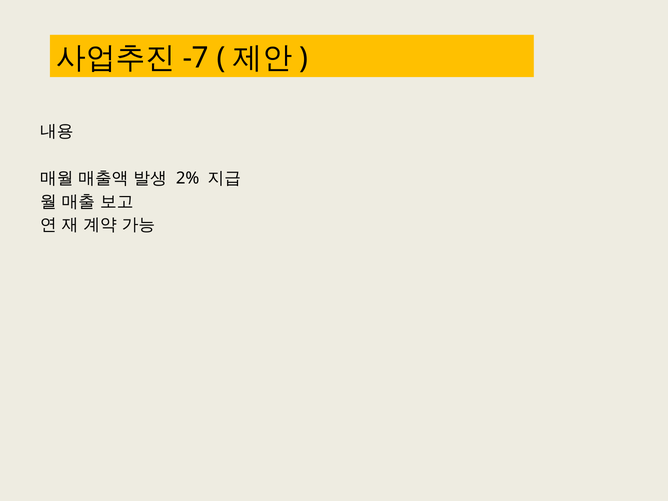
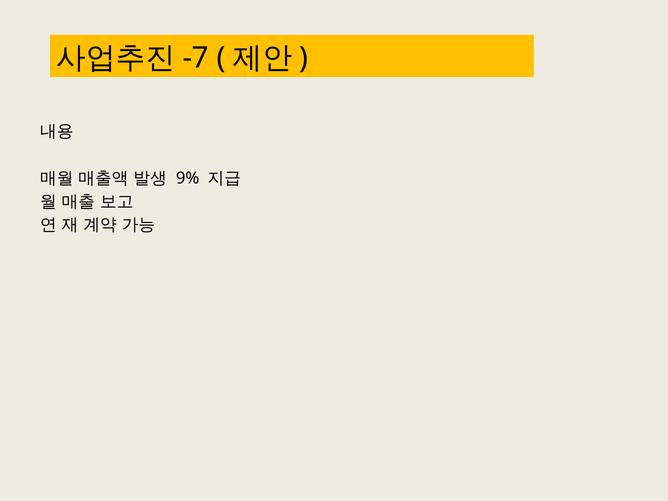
2%: 2% -> 9%
